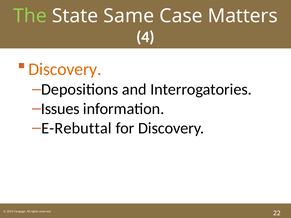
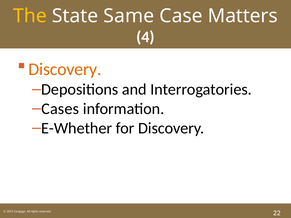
The colour: light green -> yellow
Issues: Issues -> Cases
E-Rebuttal: E-Rebuttal -> E-Whether
